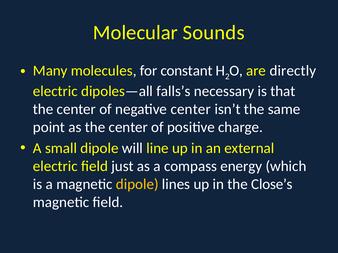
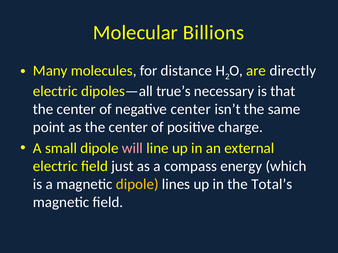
Sounds: Sounds -> Billions
constant: constant -> distance
falls’s: falls’s -> true’s
will colour: white -> pink
Close’s: Close’s -> Total’s
